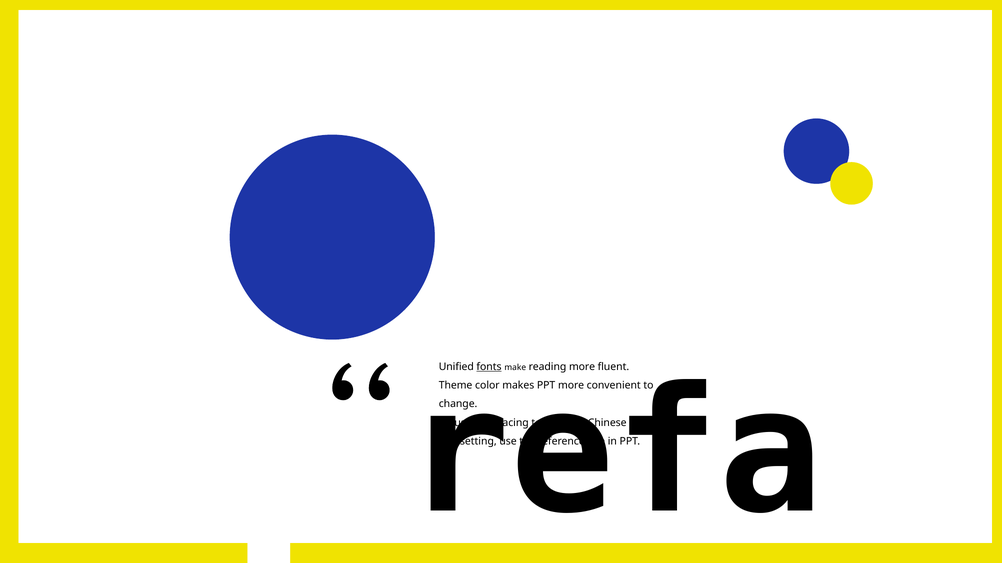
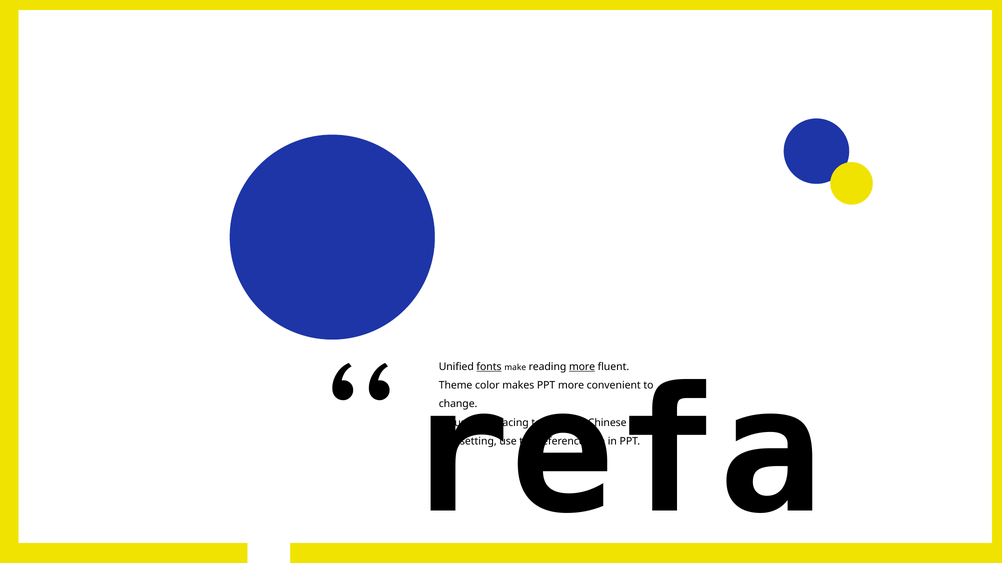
more at (582, 367) underline: none -> present
